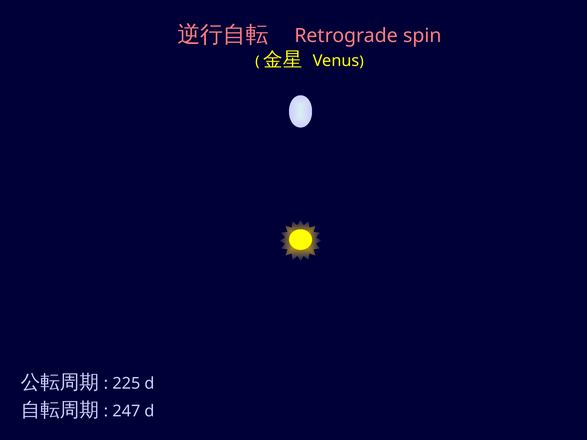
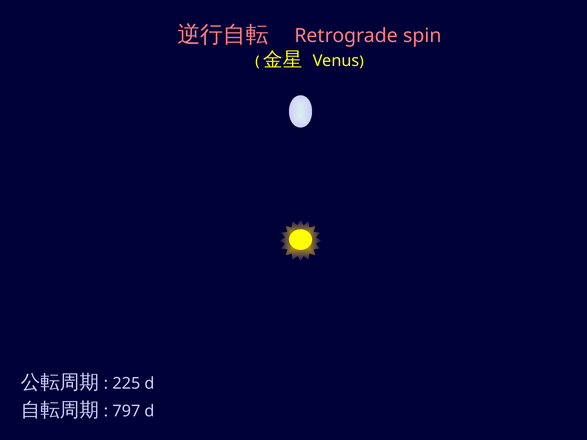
247: 247 -> 797
